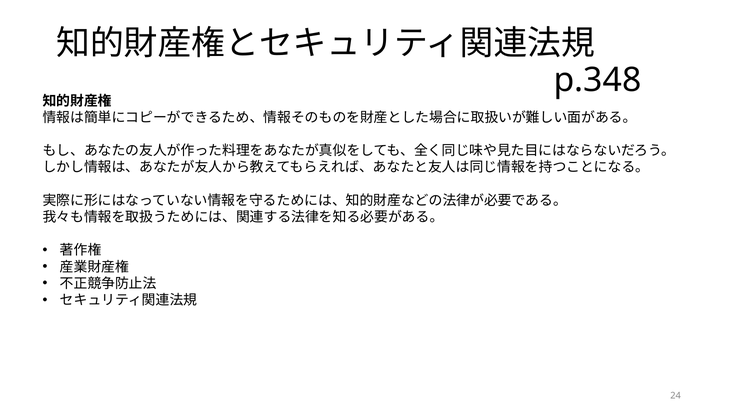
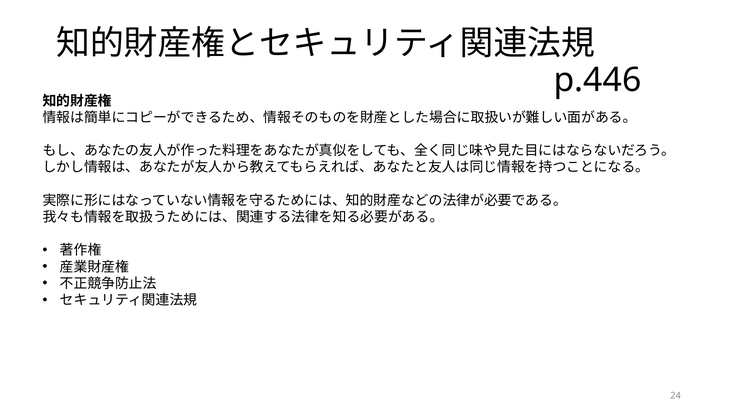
p.348: p.348 -> p.446
